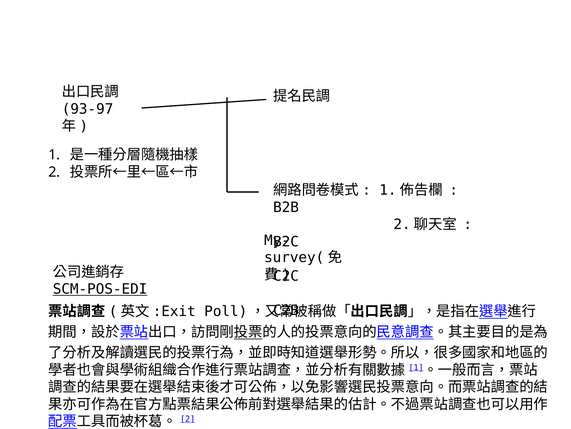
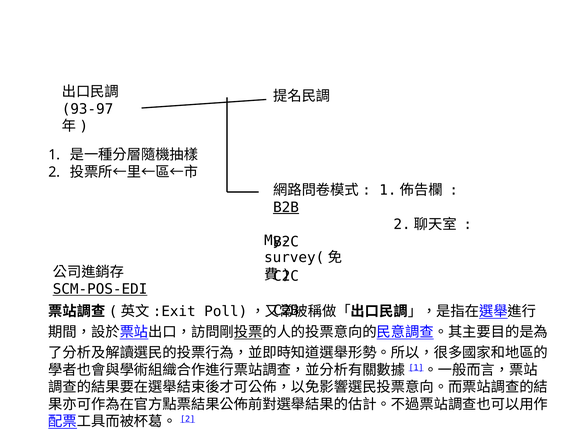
B2B underline: none -> present
